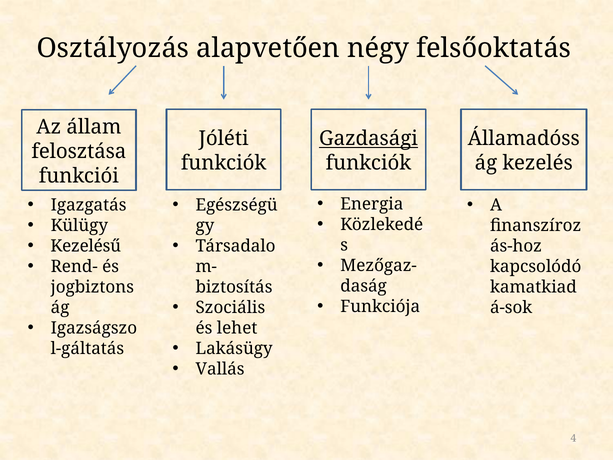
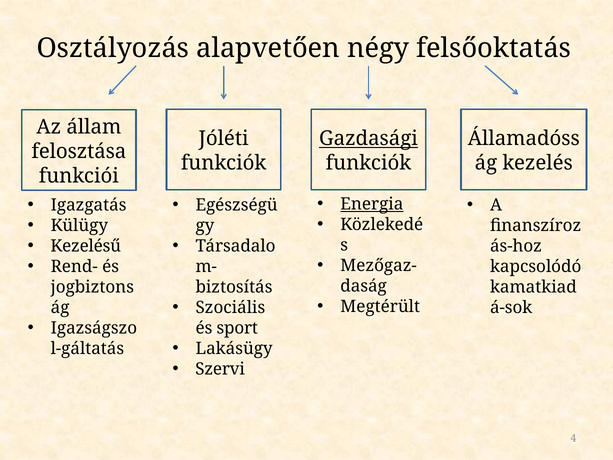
Energia underline: none -> present
Funkciója: Funkciója -> Megtérült
lehet: lehet -> sport
Vallás: Vallás -> Szervi
